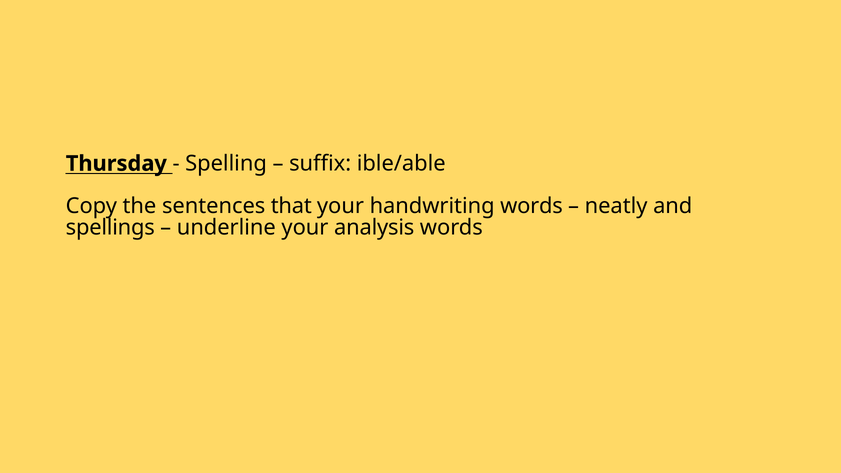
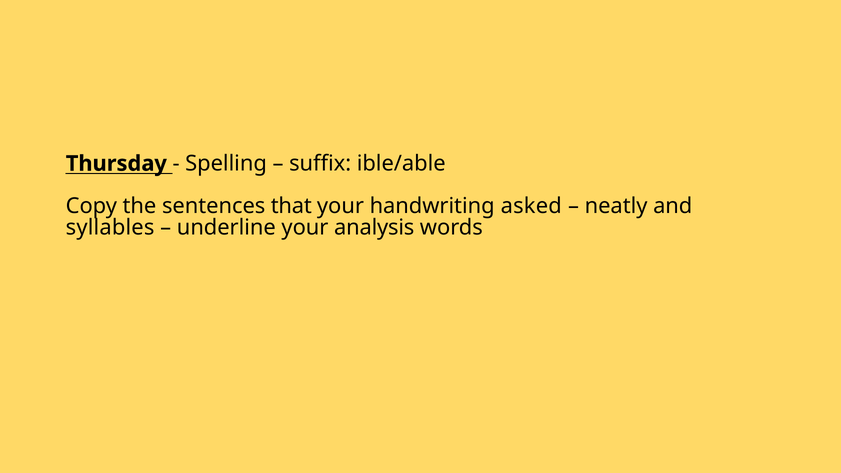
handwriting words: words -> asked
spellings: spellings -> syllables
